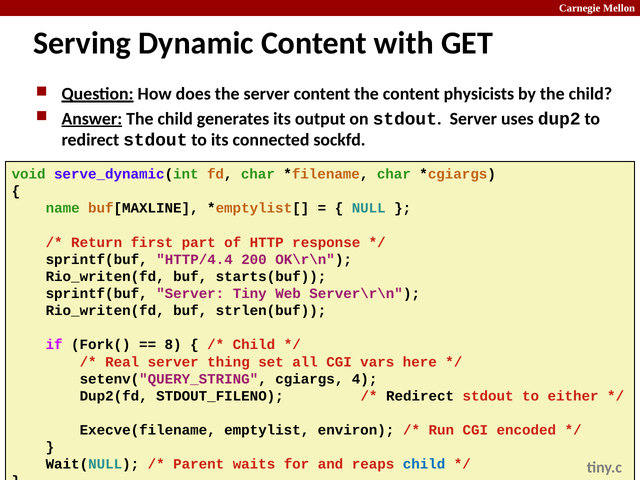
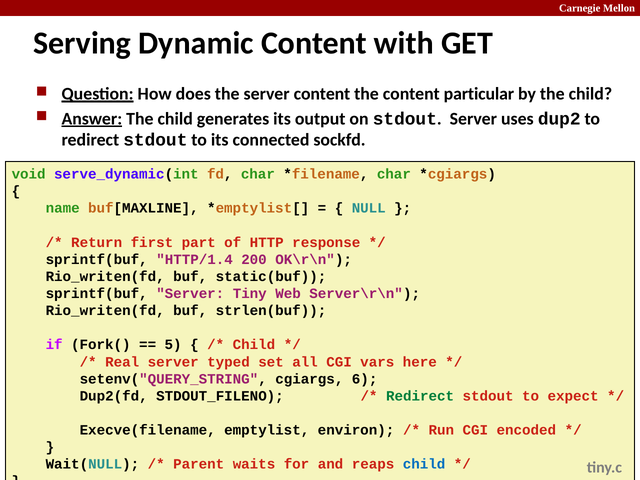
physicists: physicists -> particular
HTTP/4.4: HTTP/4.4 -> HTTP/1.4
starts(buf: starts(buf -> static(buf
8: 8 -> 5
thing: thing -> typed
4: 4 -> 6
Redirect at (420, 396) colour: black -> green
either: either -> expect
